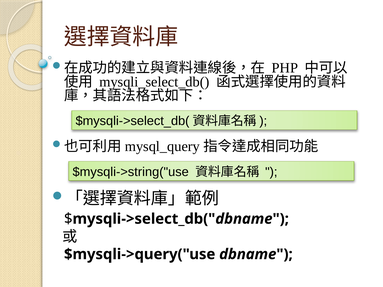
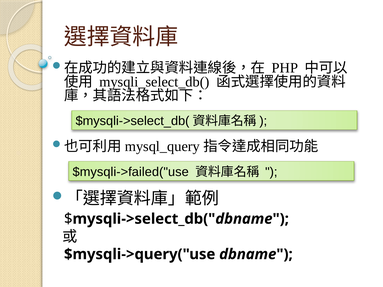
$mysqli->string("use: $mysqli->string("use -> $mysqli->failed("use
